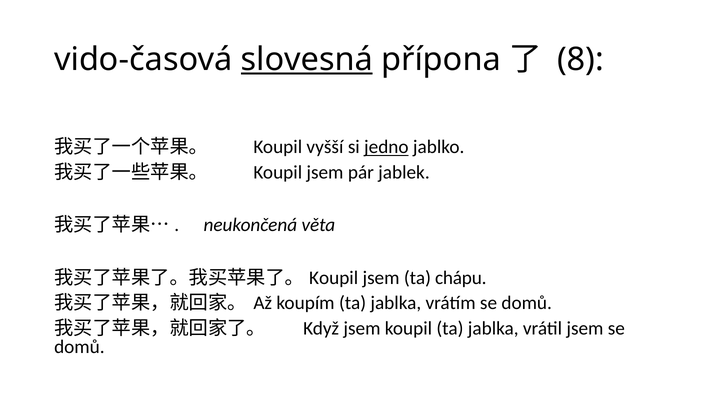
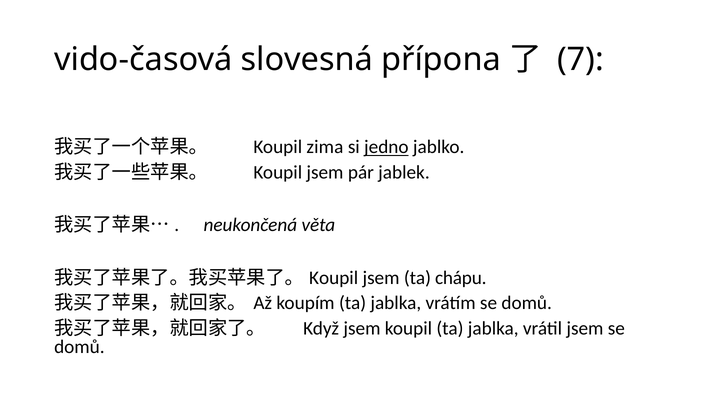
slovesná underline: present -> none
8: 8 -> 7
vyšší: vyšší -> zima
